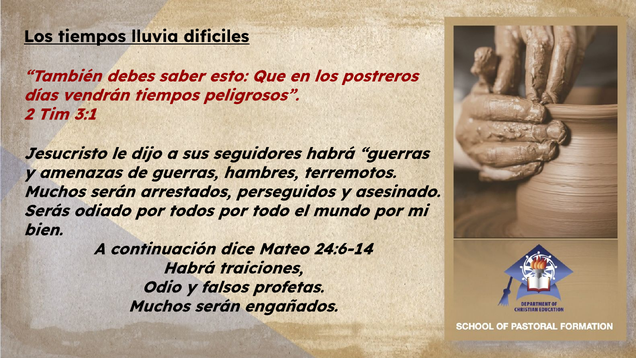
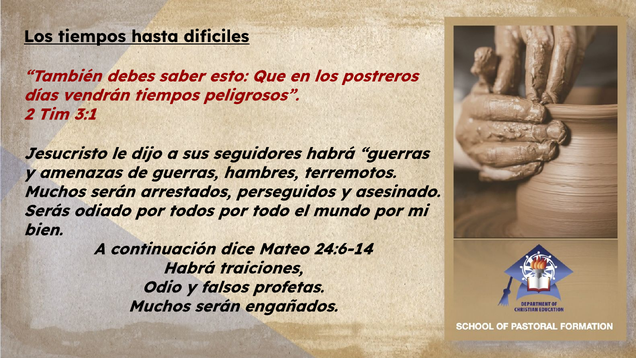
lluvia: lluvia -> hasta
